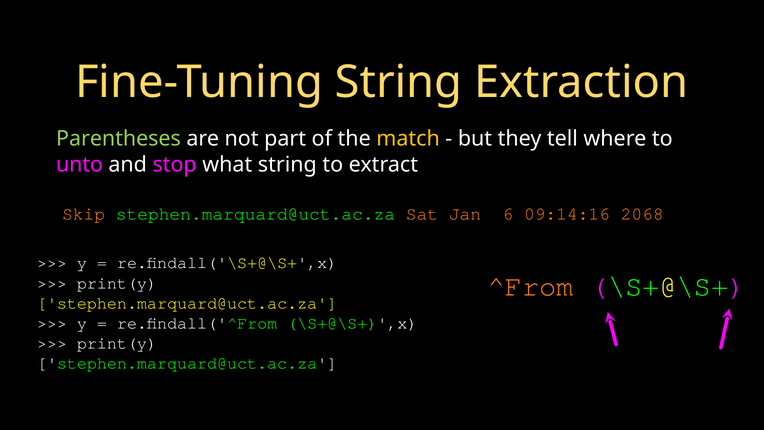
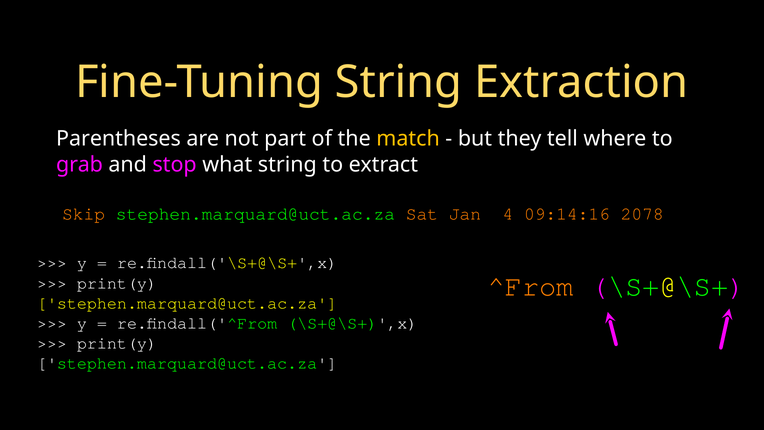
Parentheses colour: light green -> white
unto: unto -> grab
6: 6 -> 4
2068: 2068 -> 2078
